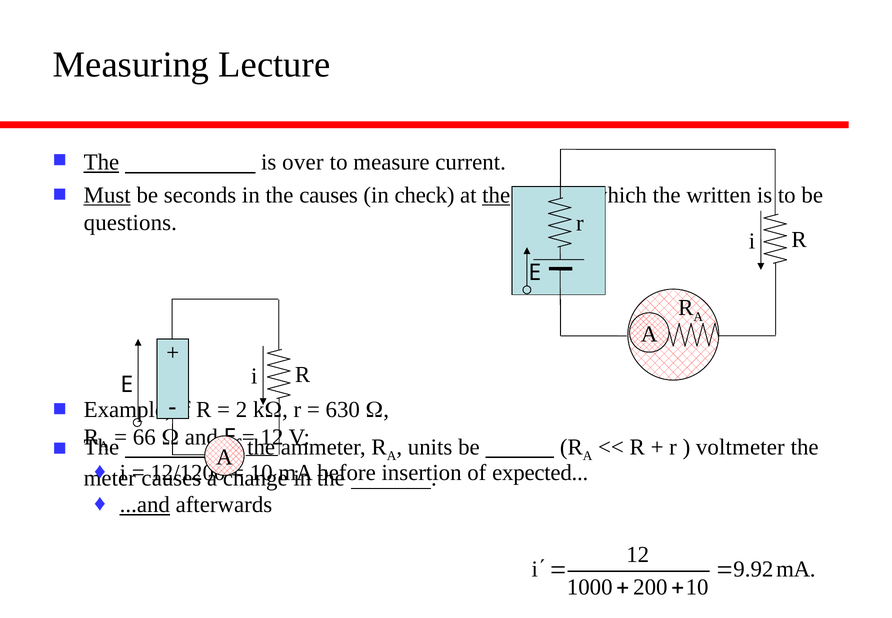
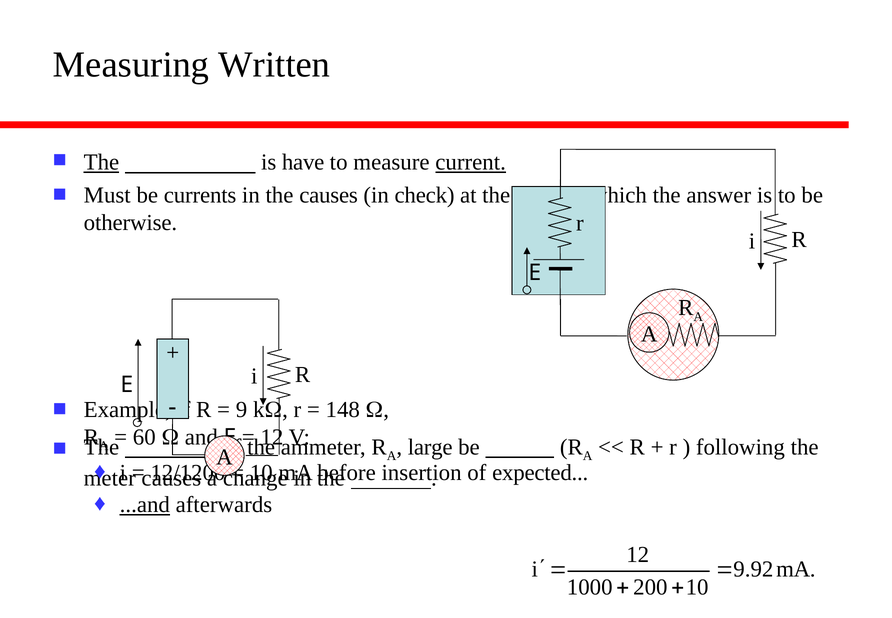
Lecture: Lecture -> Written
over: over -> have
current underline: none -> present
Must underline: present -> none
seconds: seconds -> currents
the at (496, 195) underline: present -> none
written: written -> answer
questions: questions -> otherwise
2: 2 -> 9
630: 630 -> 148
66: 66 -> 60
units: units -> large
voltmeter: voltmeter -> following
